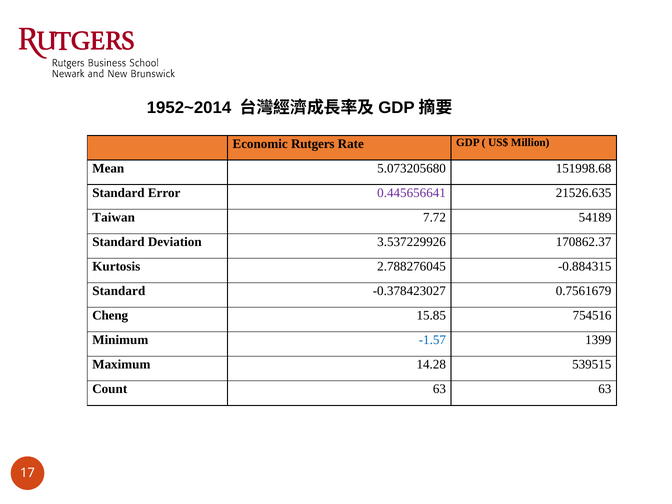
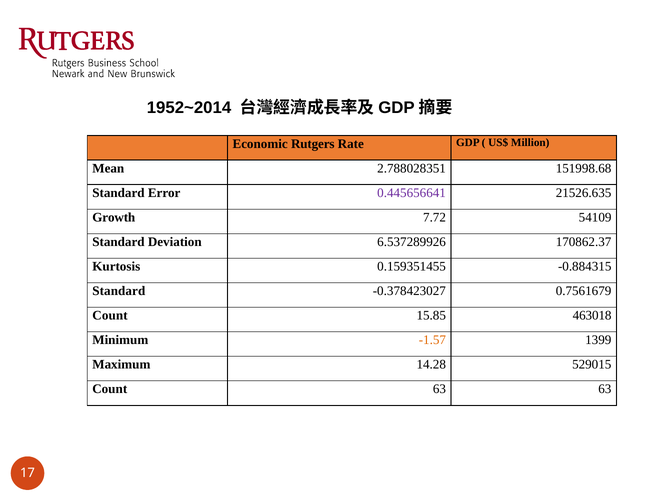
5.073205680: 5.073205680 -> 2.788028351
Taiwan: Taiwan -> Growth
54189: 54189 -> 54109
3.537229926: 3.537229926 -> 6.537289926
2.788276045: 2.788276045 -> 0.159351455
Cheng at (110, 316): Cheng -> Count
754516: 754516 -> 463018
-1.57 colour: blue -> orange
539515: 539515 -> 529015
